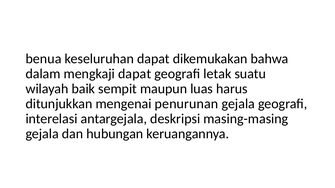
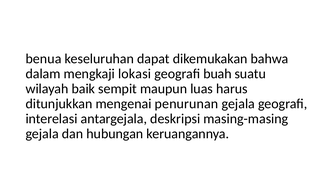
mengkaji dapat: dapat -> lokasi
letak: letak -> buah
